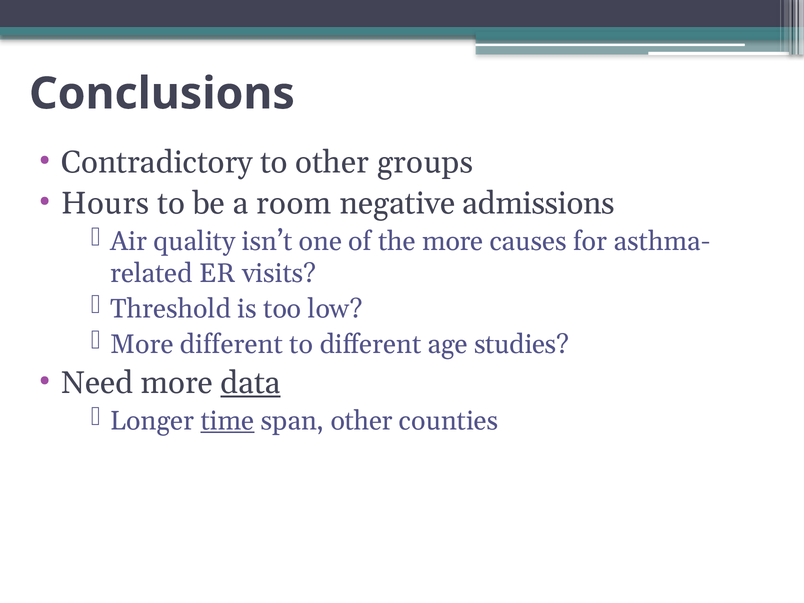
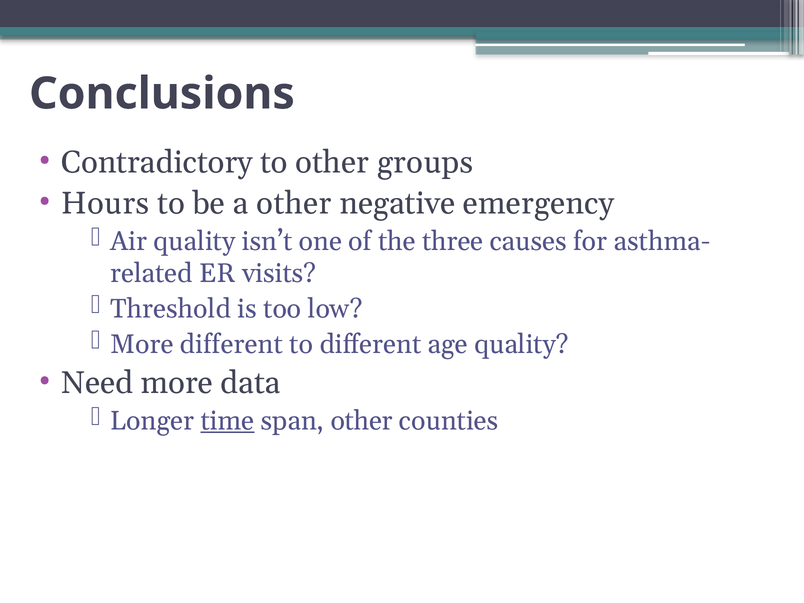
a room: room -> other
admissions: admissions -> emergency
the more: more -> three
age studies: studies -> quality
data underline: present -> none
